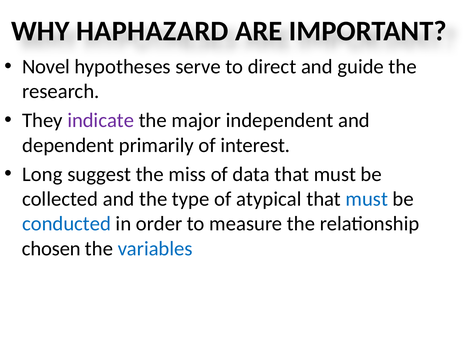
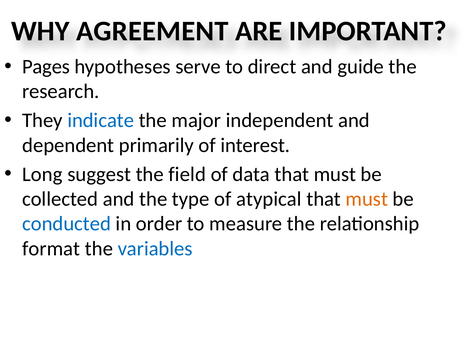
HAPHAZARD: HAPHAZARD -> AGREEMENT
Novel: Novel -> Pages
indicate colour: purple -> blue
miss: miss -> field
must at (367, 199) colour: blue -> orange
chosen: chosen -> format
